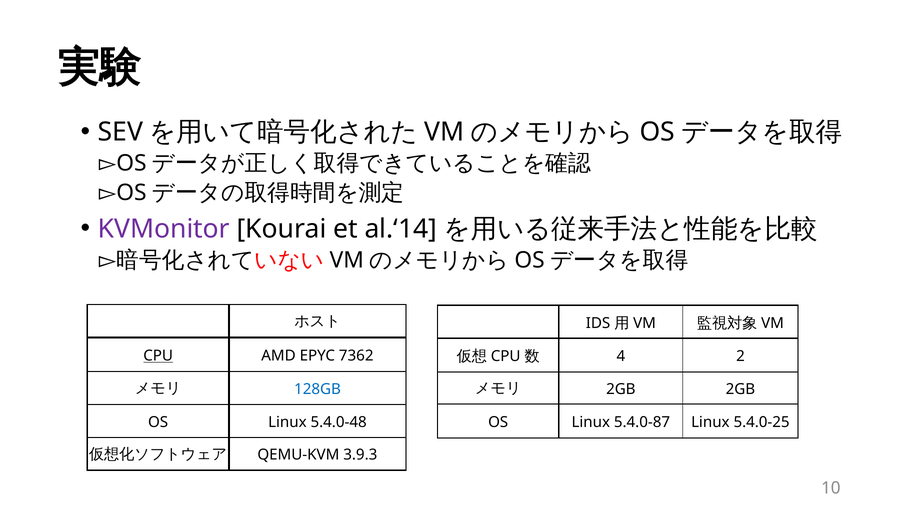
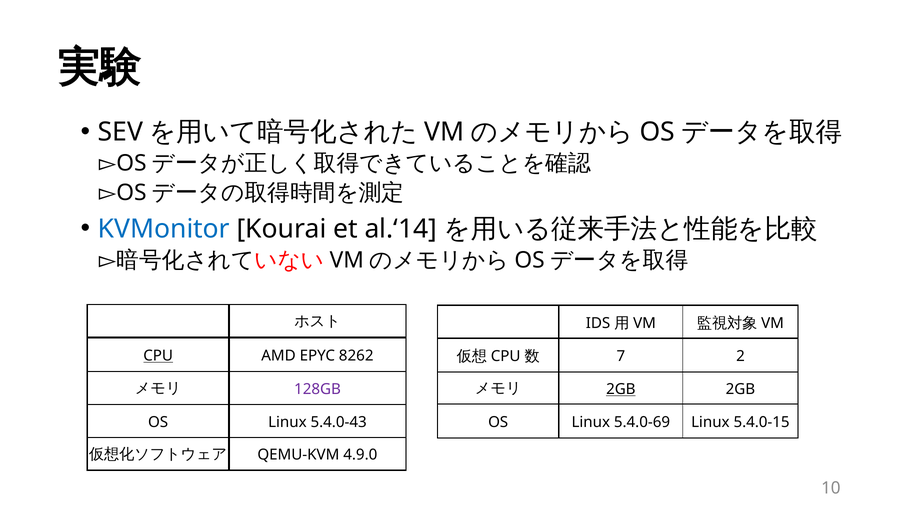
KVMonitor colour: purple -> blue
4: 4 -> 7
7362: 7362 -> 8262
128GB colour: blue -> purple
2GB at (621, 389) underline: none -> present
5.4.0-48: 5.4.0-48 -> 5.4.0-43
5.4.0-87: 5.4.0-87 -> 5.4.0-69
5.4.0-25: 5.4.0-25 -> 5.4.0-15
3.9.3: 3.9.3 -> 4.9.0
